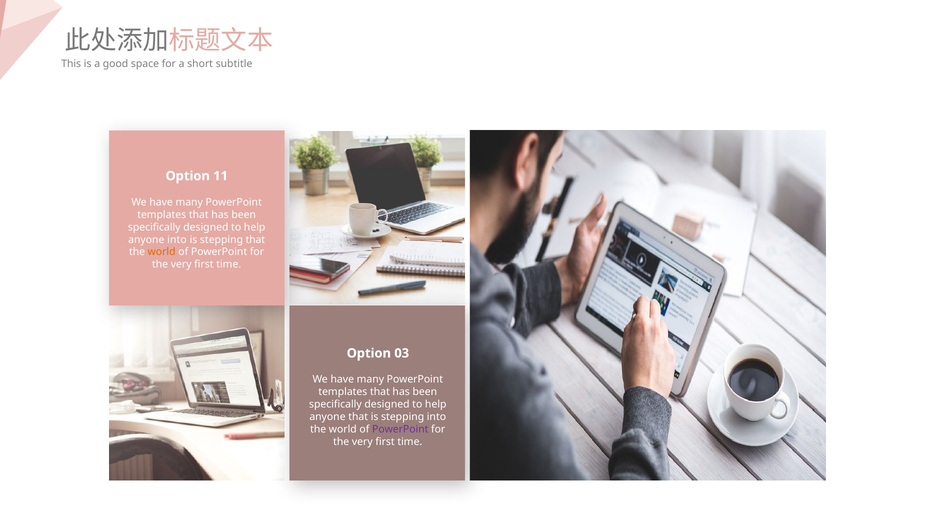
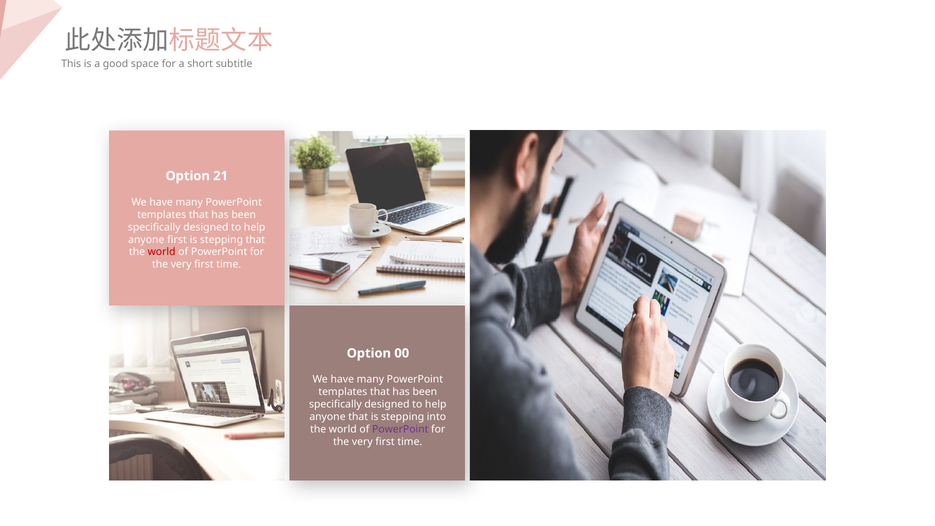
11: 11 -> 21
anyone into: into -> first
world at (162, 252) colour: orange -> red
03: 03 -> 00
